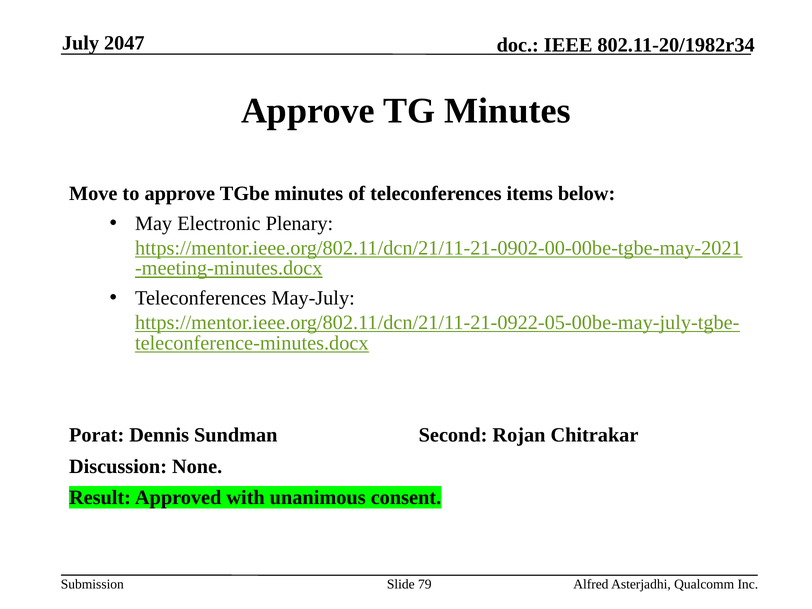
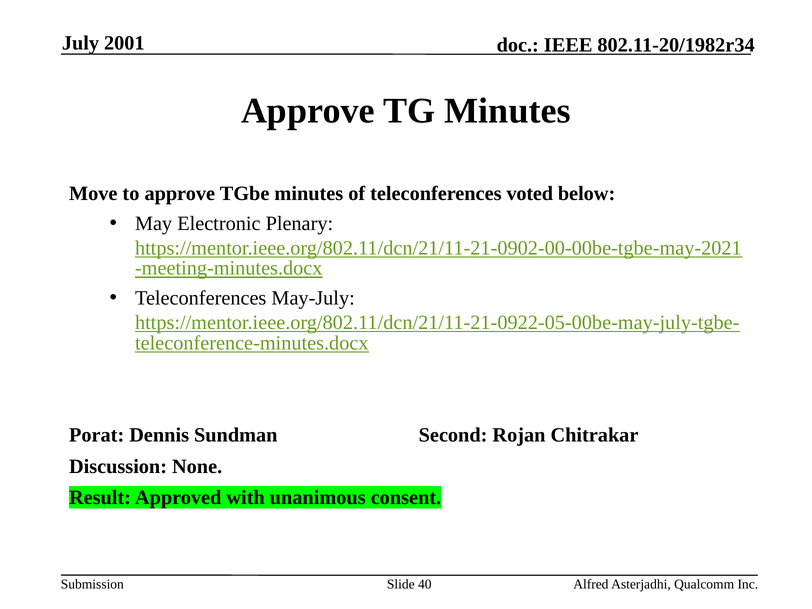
2047: 2047 -> 2001
items: items -> voted
79: 79 -> 40
